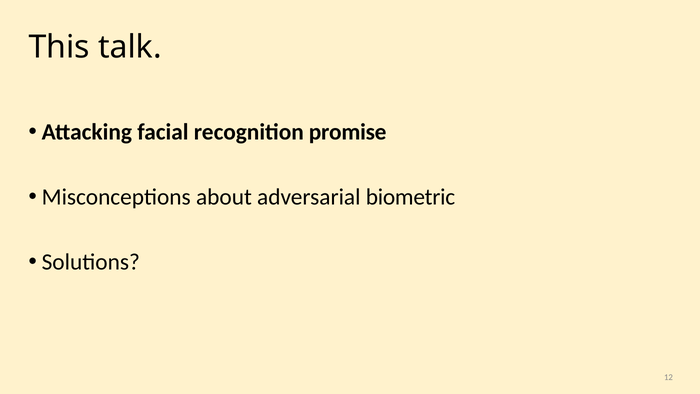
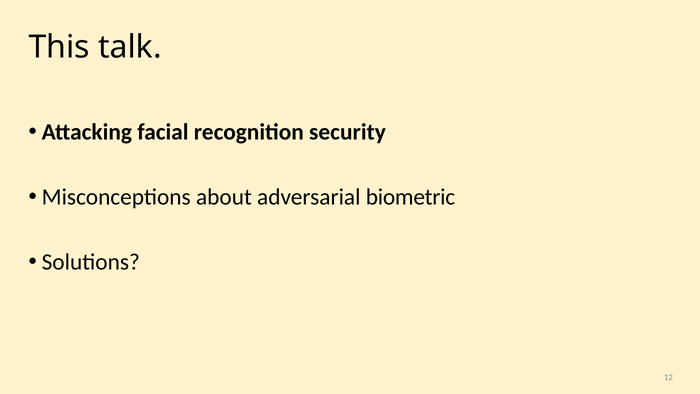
promise: promise -> security
